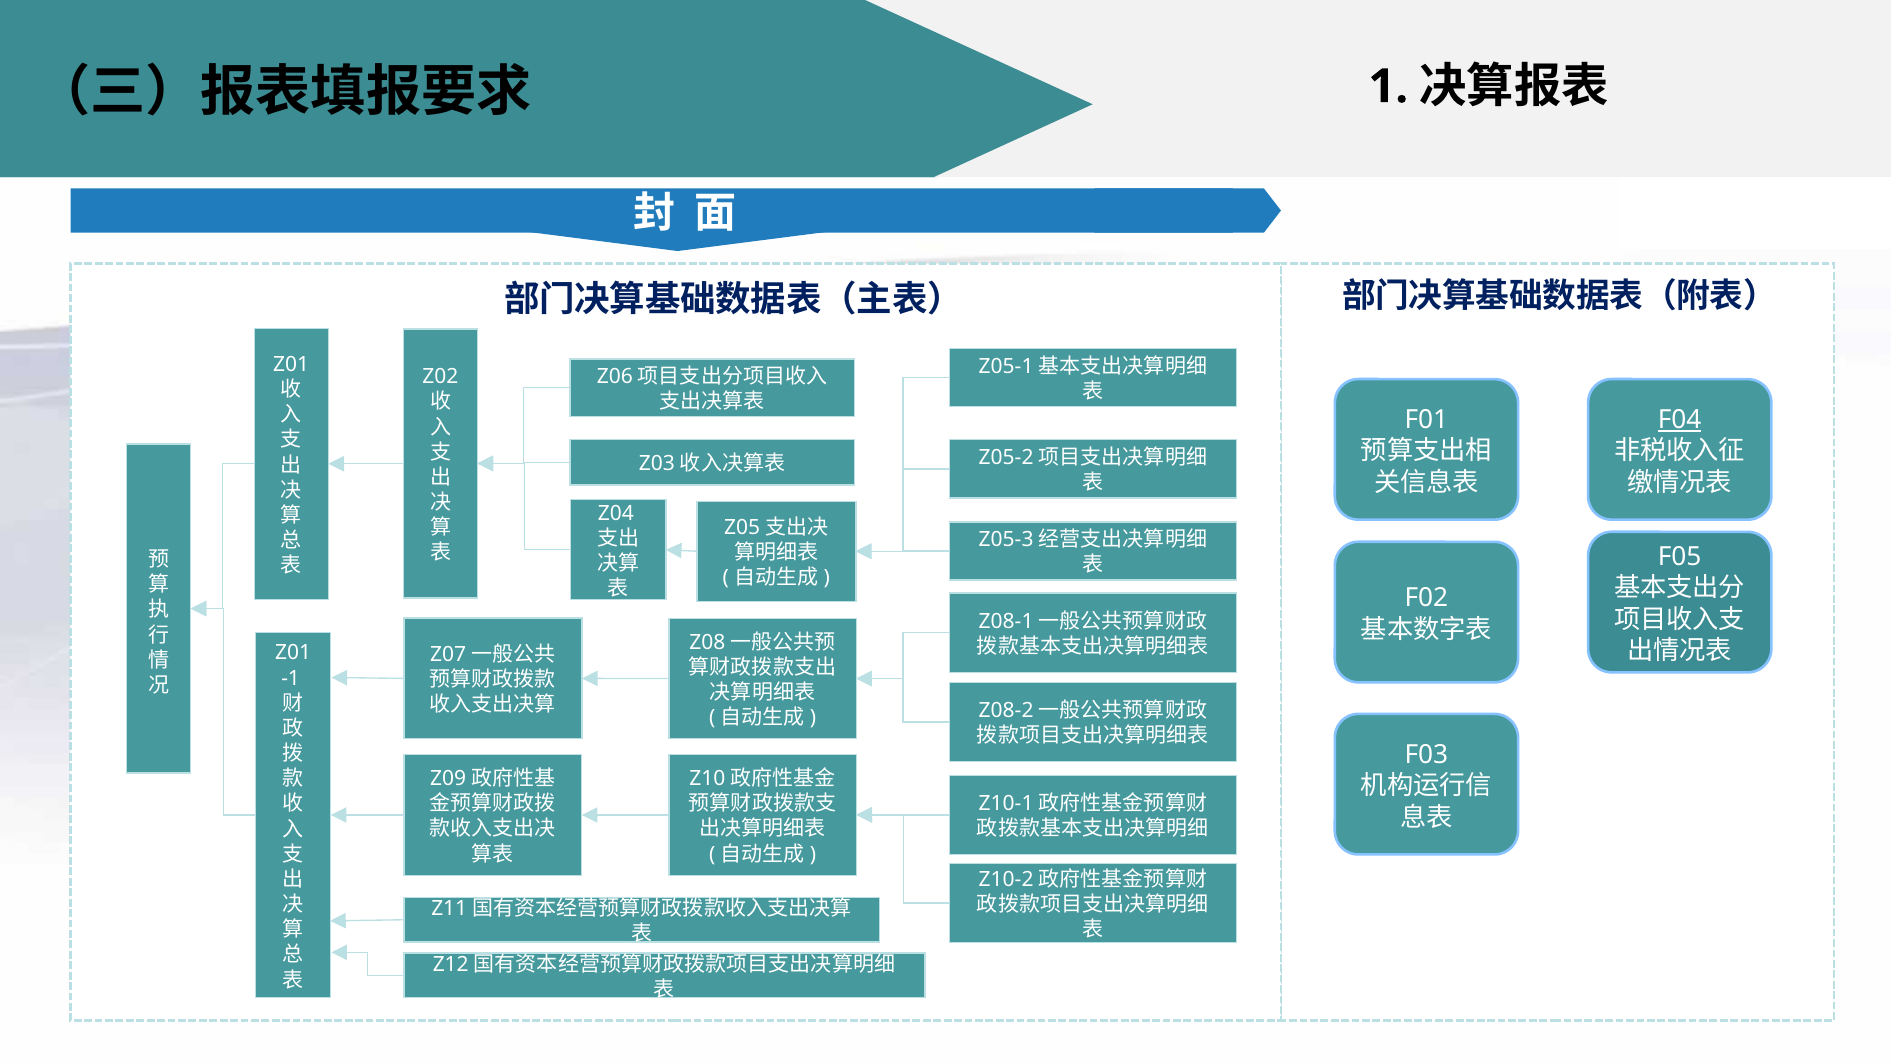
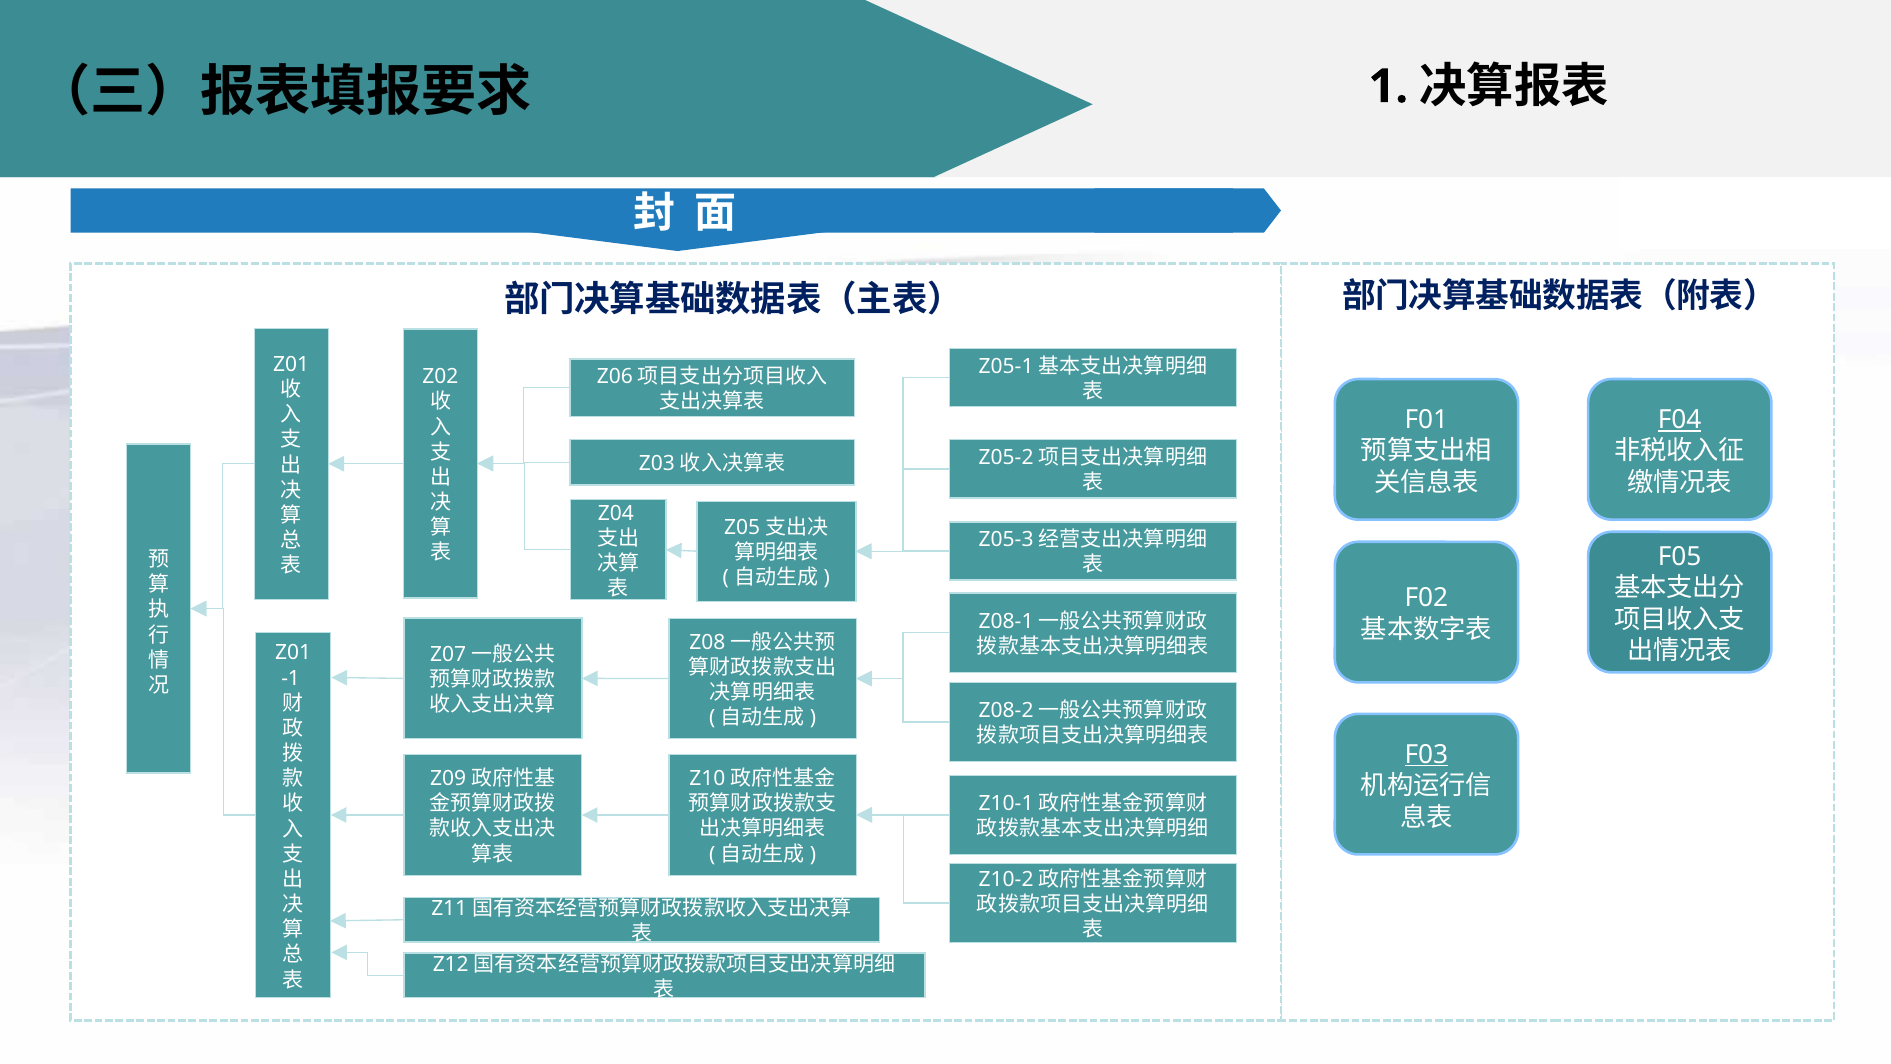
F03 underline: none -> present
